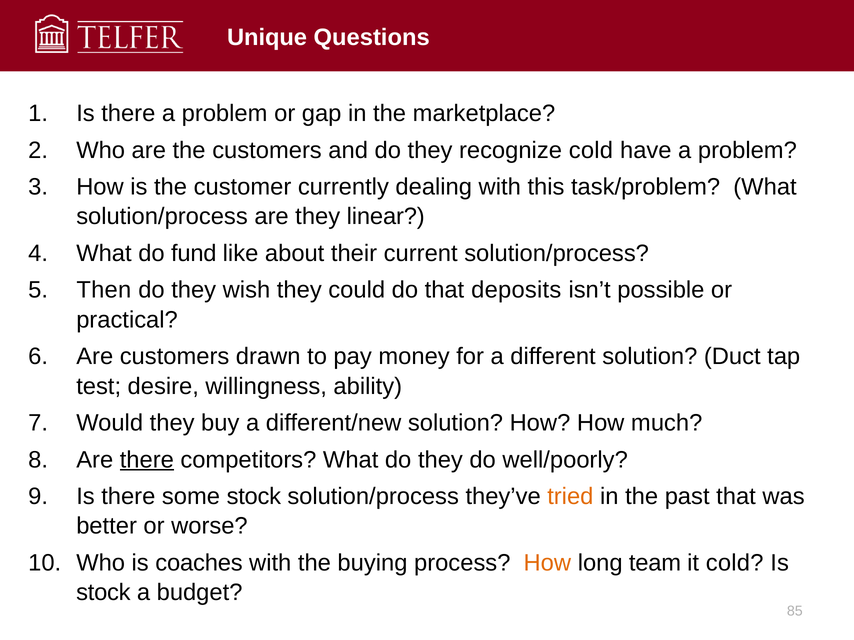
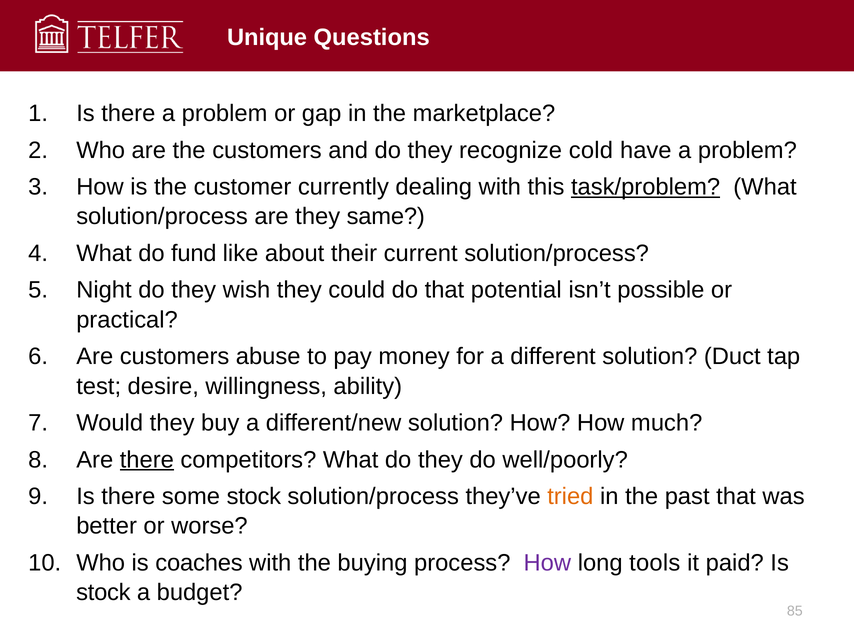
task/problem underline: none -> present
linear: linear -> same
Then: Then -> Night
deposits: deposits -> potential
drawn: drawn -> abuse
How at (547, 563) colour: orange -> purple
team: team -> tools
it cold: cold -> paid
